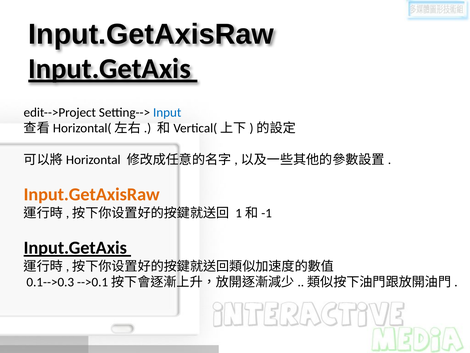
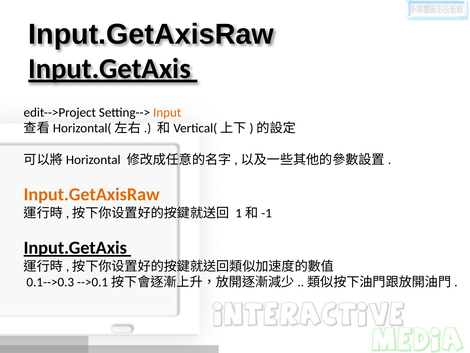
Input colour: blue -> orange
